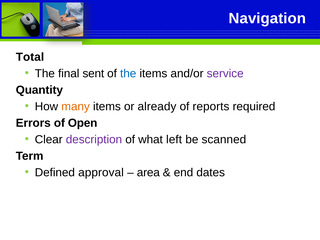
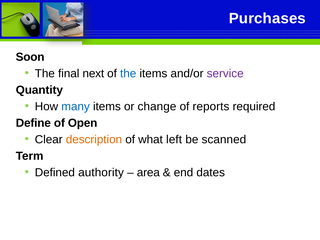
Navigation: Navigation -> Purchases
Total: Total -> Soon
sent: sent -> next
many colour: orange -> blue
already: already -> change
Errors: Errors -> Define
description colour: purple -> orange
approval: approval -> authority
